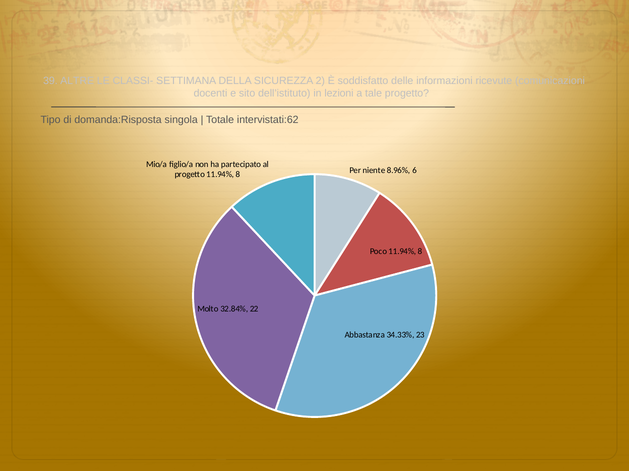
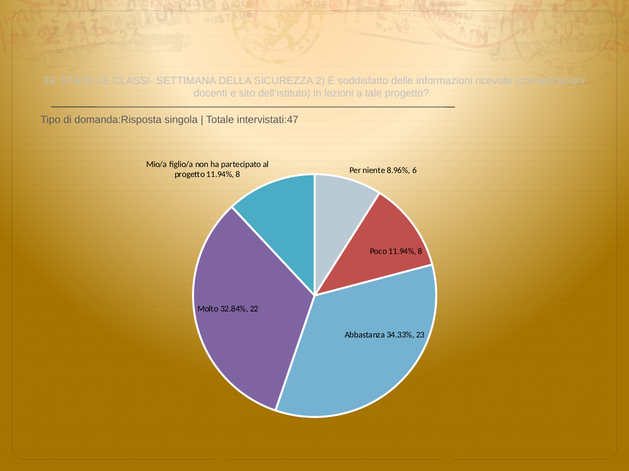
ALTRE: ALTRE -> STATE
intervistati:62: intervistati:62 -> intervistati:47
